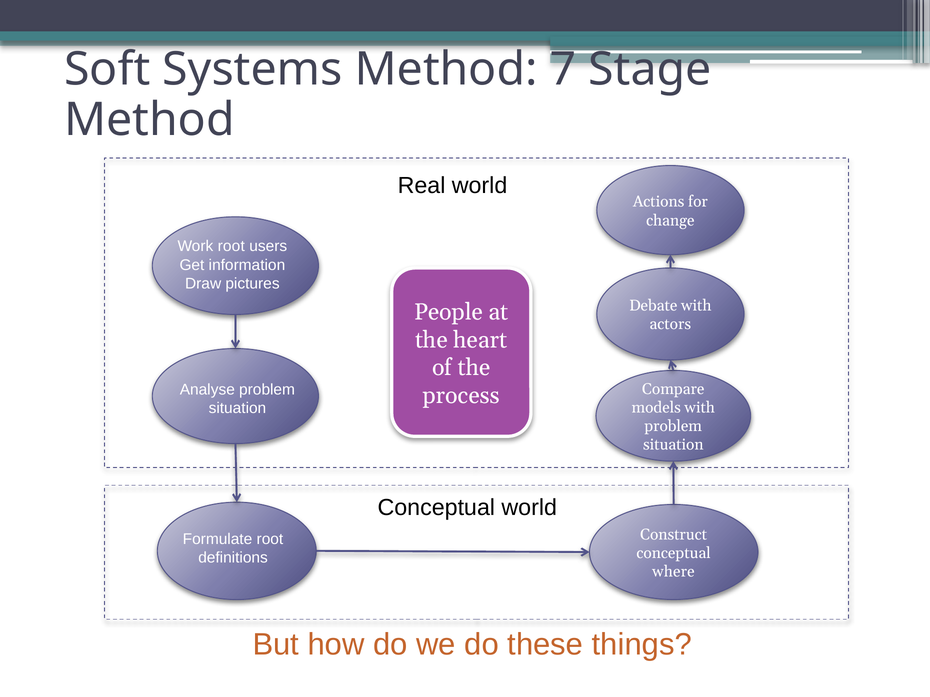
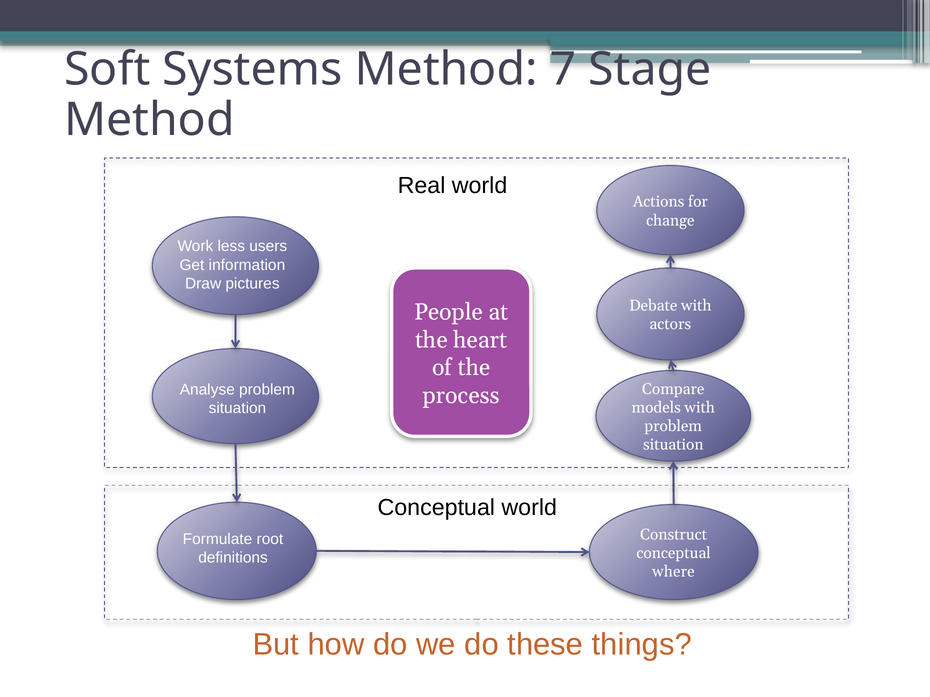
Work root: root -> less
